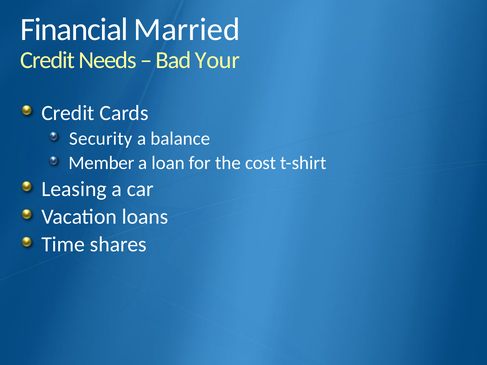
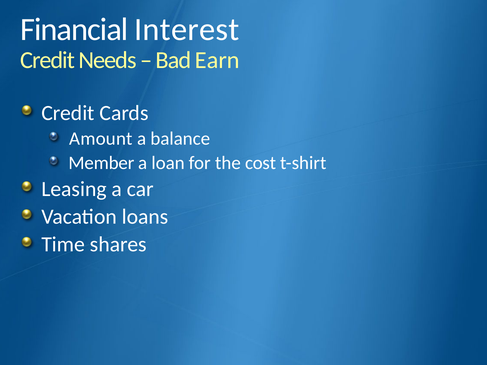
Married: Married -> Interest
Your: Your -> Earn
Security: Security -> Amount
